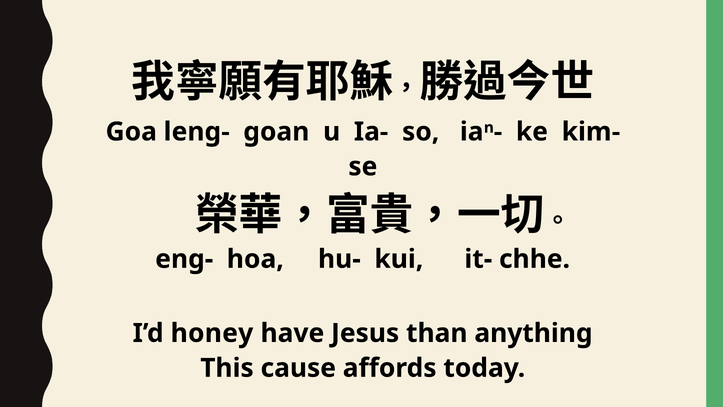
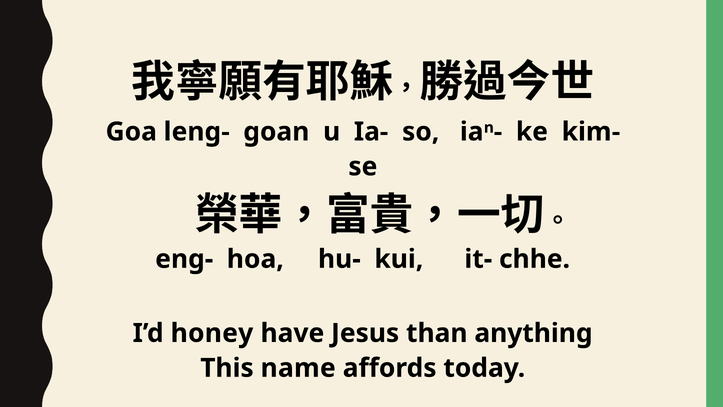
cause: cause -> name
